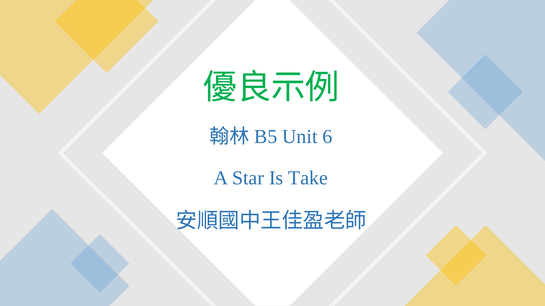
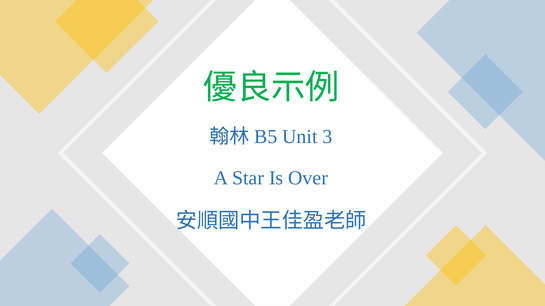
6: 6 -> 3
Take: Take -> Over
